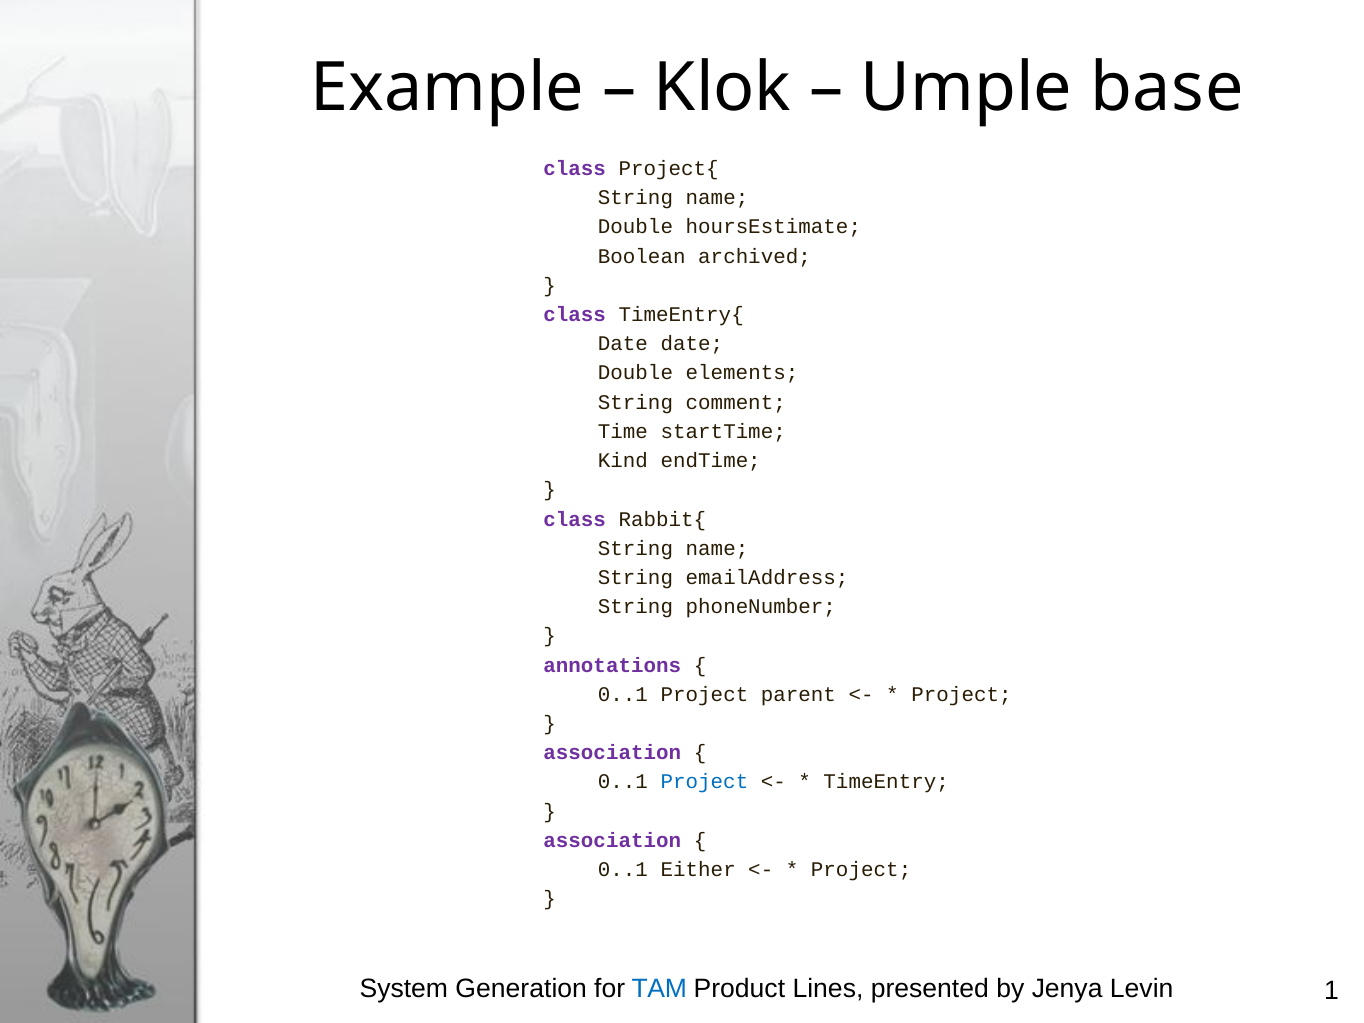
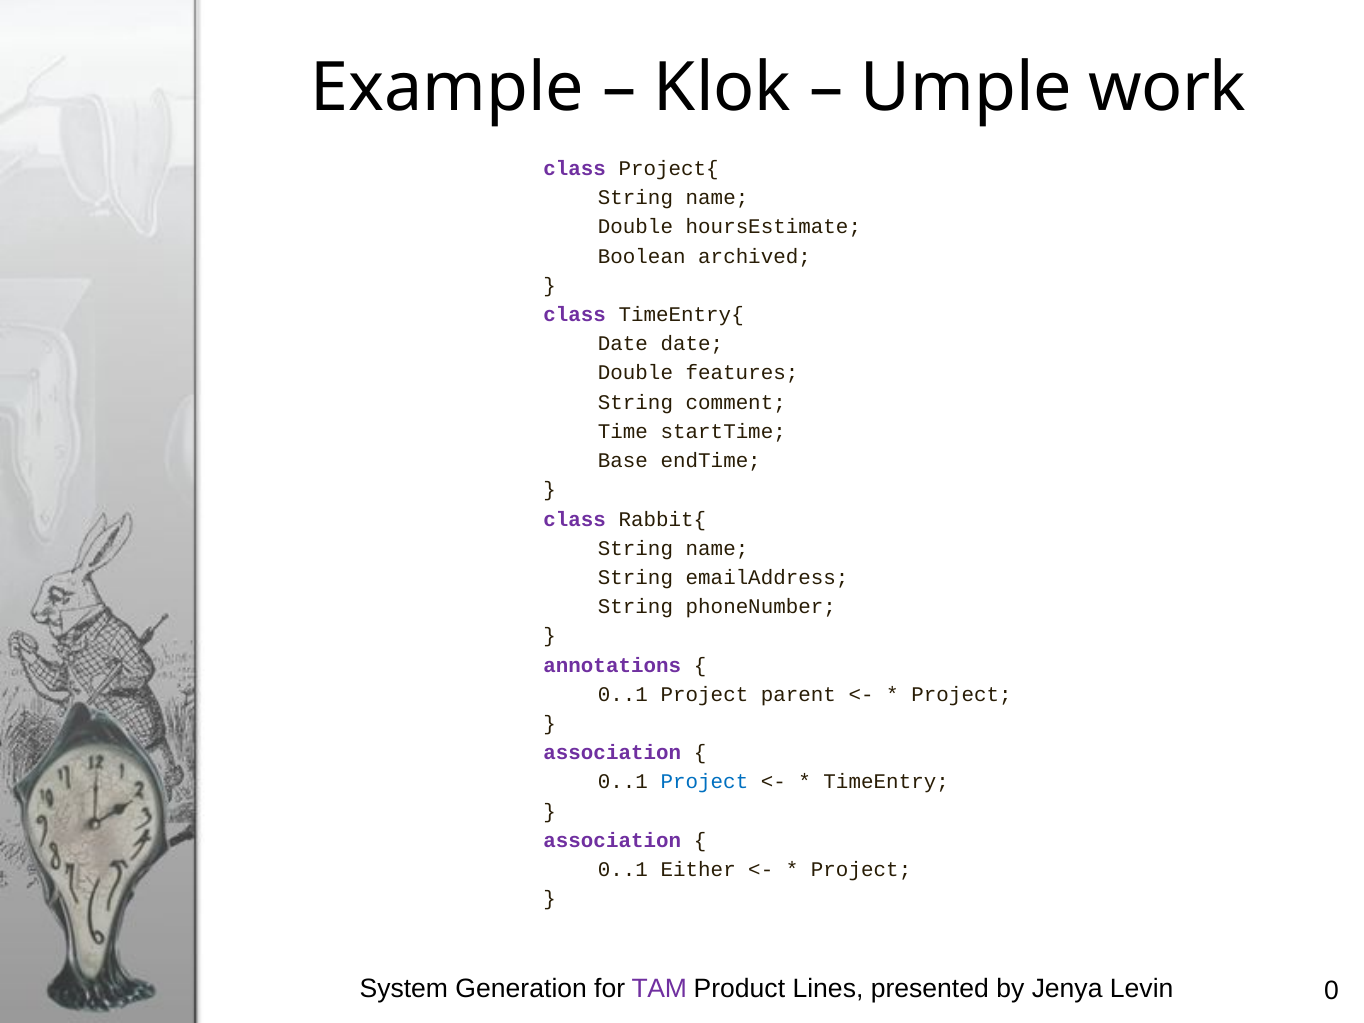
base: base -> work
elements: elements -> features
Kind: Kind -> Base
TAM colour: blue -> purple
1: 1 -> 0
